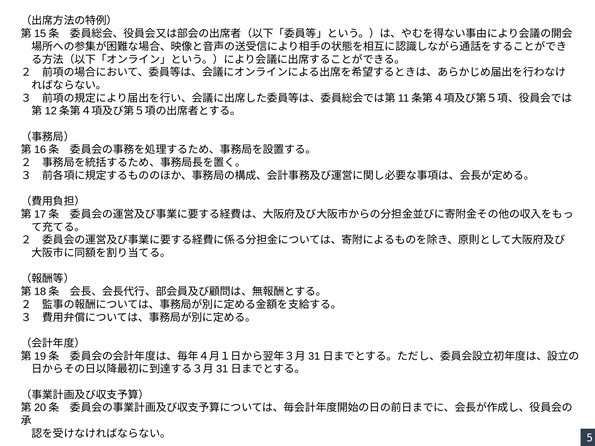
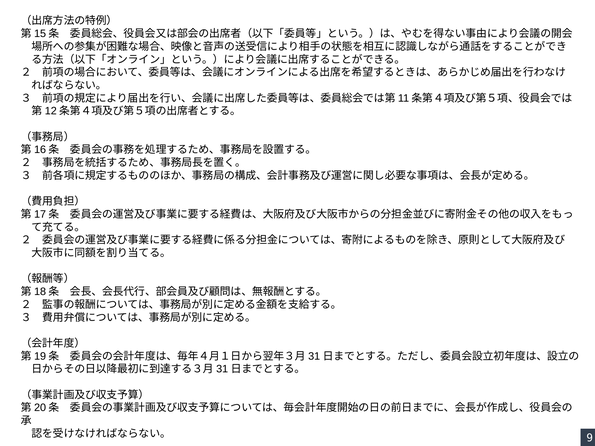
5: 5 -> 9
